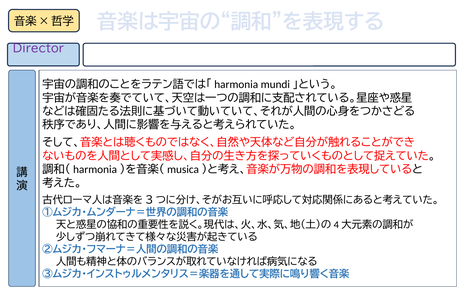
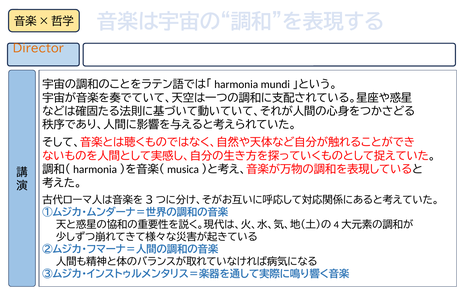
Director colour: purple -> orange
